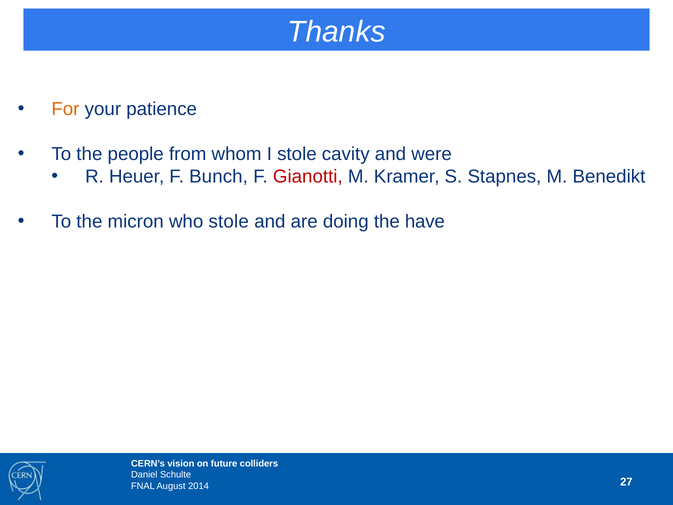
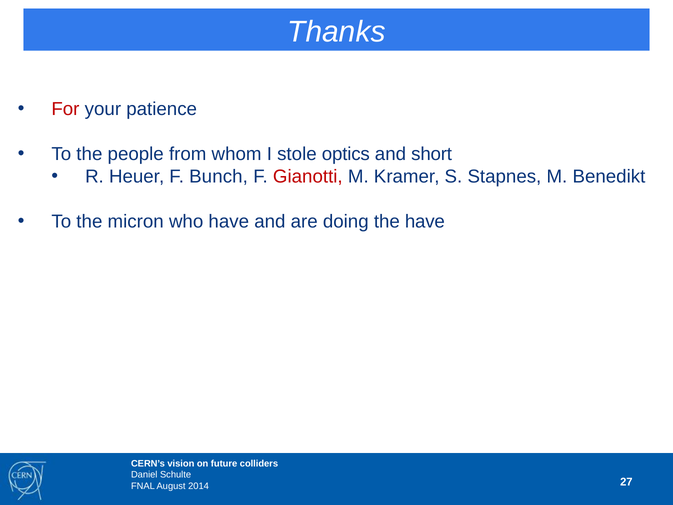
For colour: orange -> red
cavity: cavity -> optics
were: were -> short
who stole: stole -> have
